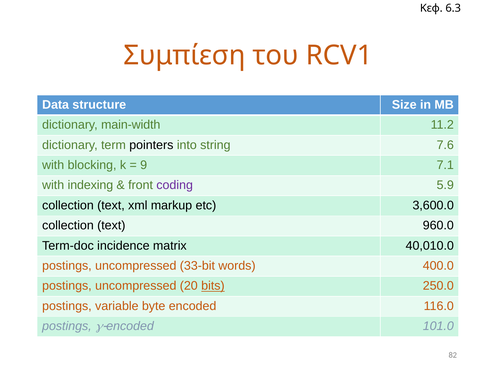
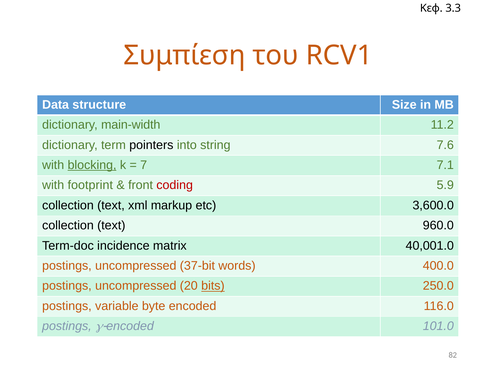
6.3: 6.3 -> 3.3
blocking underline: none -> present
9: 9 -> 7
indexing: indexing -> footprint
coding colour: purple -> red
40,010.0: 40,010.0 -> 40,001.0
33-bit: 33-bit -> 37-bit
